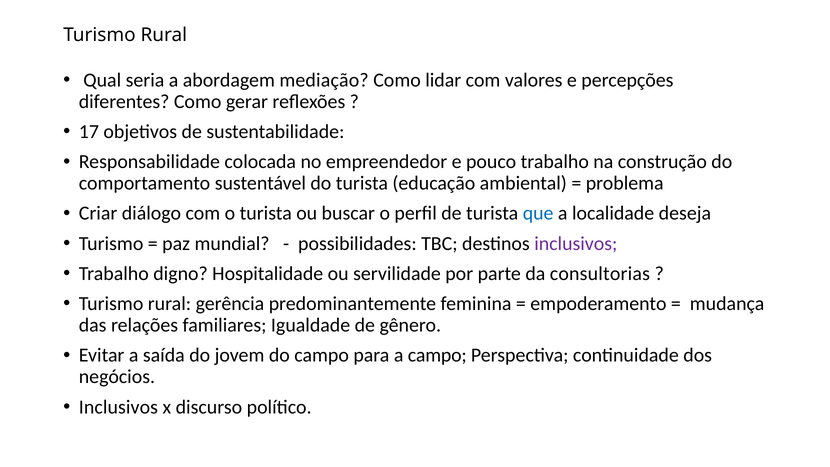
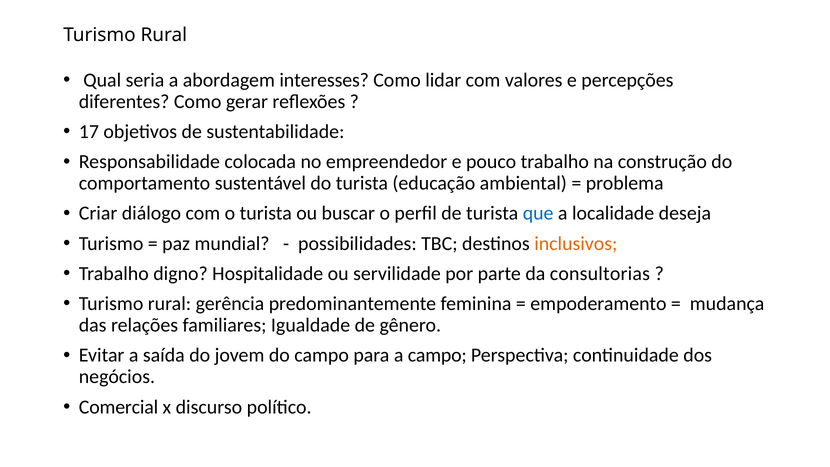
mediação: mediação -> interesses
inclusivos at (576, 243) colour: purple -> orange
Inclusivos at (118, 407): Inclusivos -> Comercial
